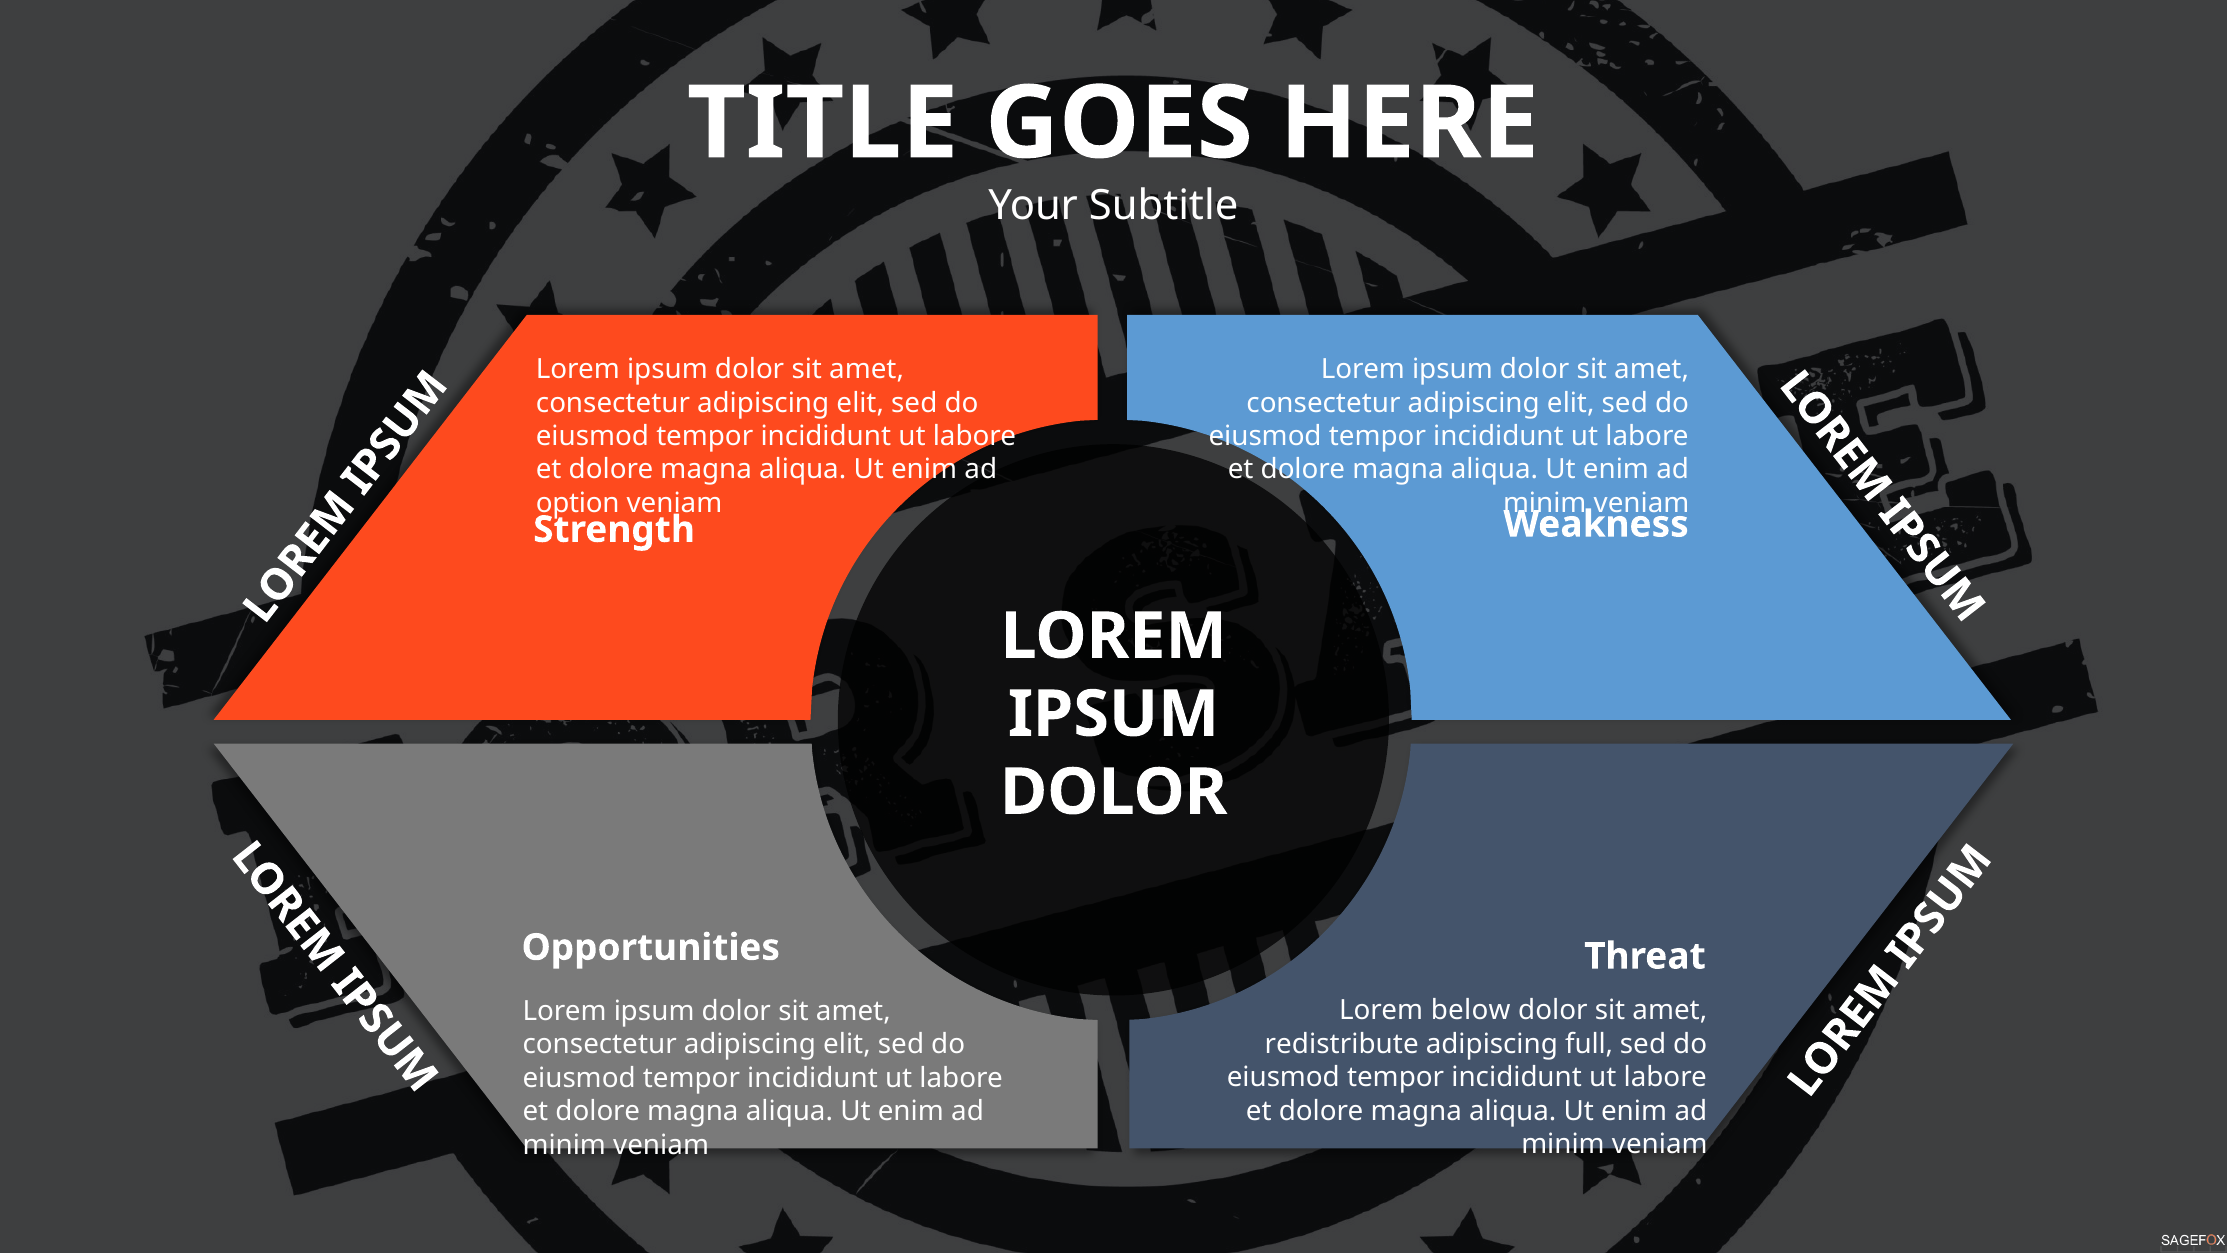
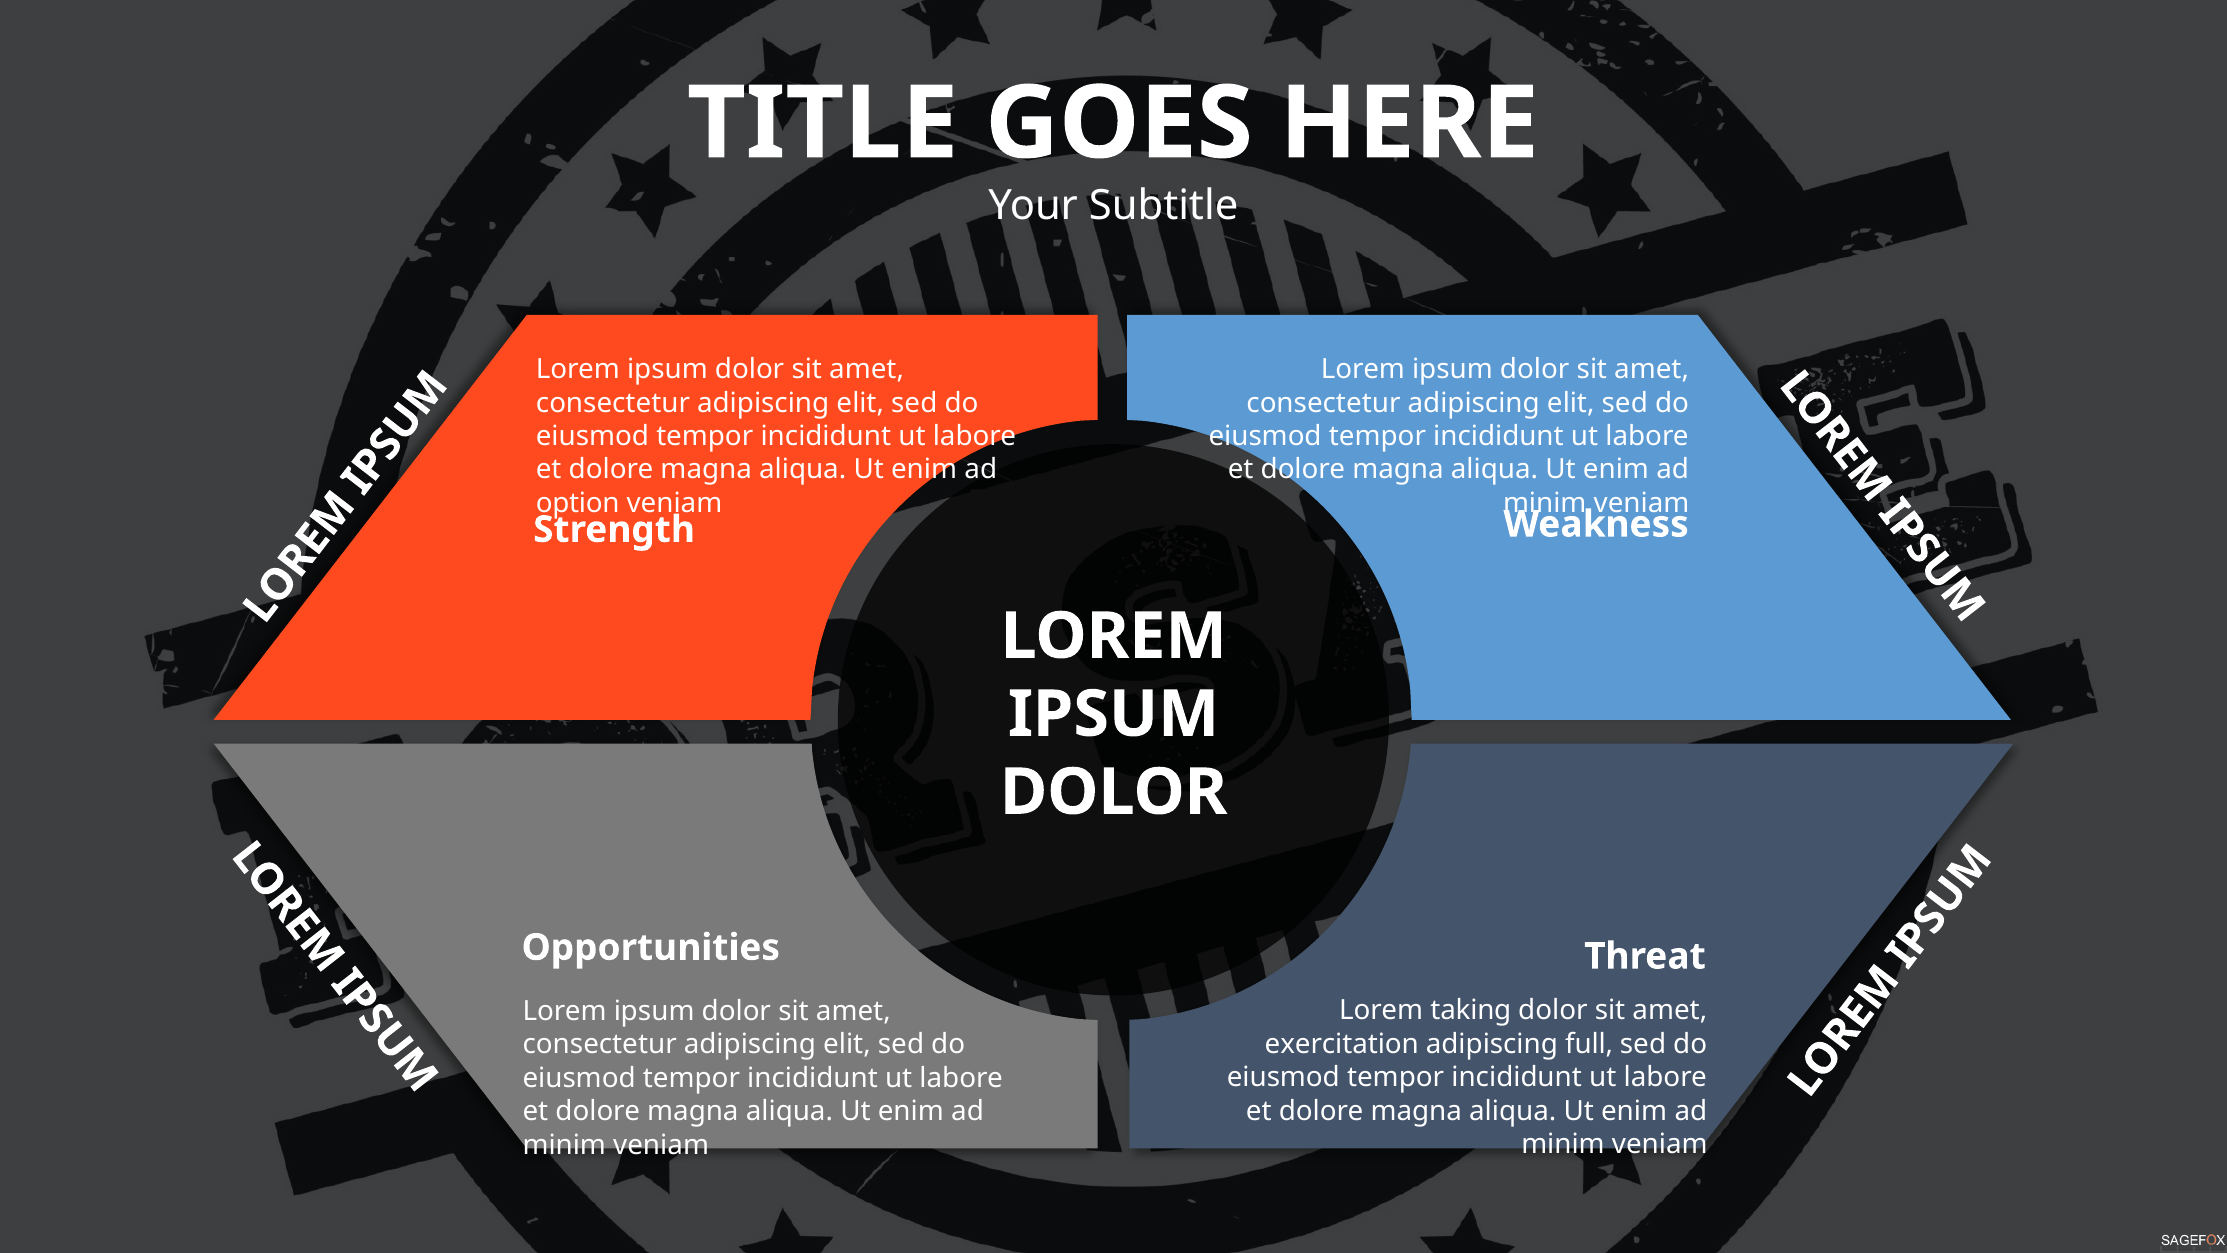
below: below -> taking
redistribute: redistribute -> exercitation
